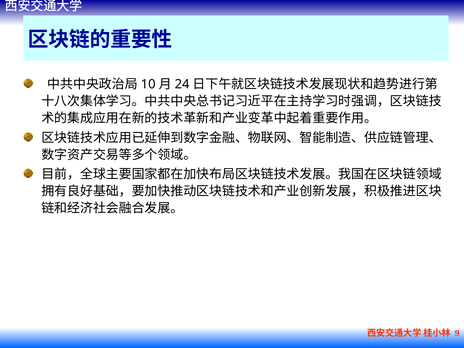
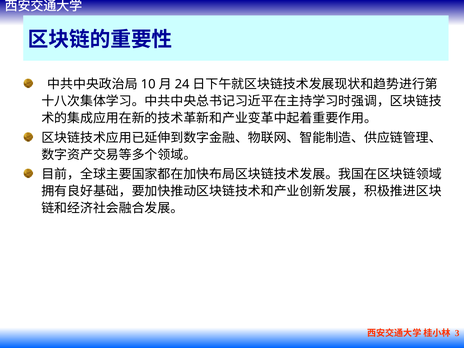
9: 9 -> 3
